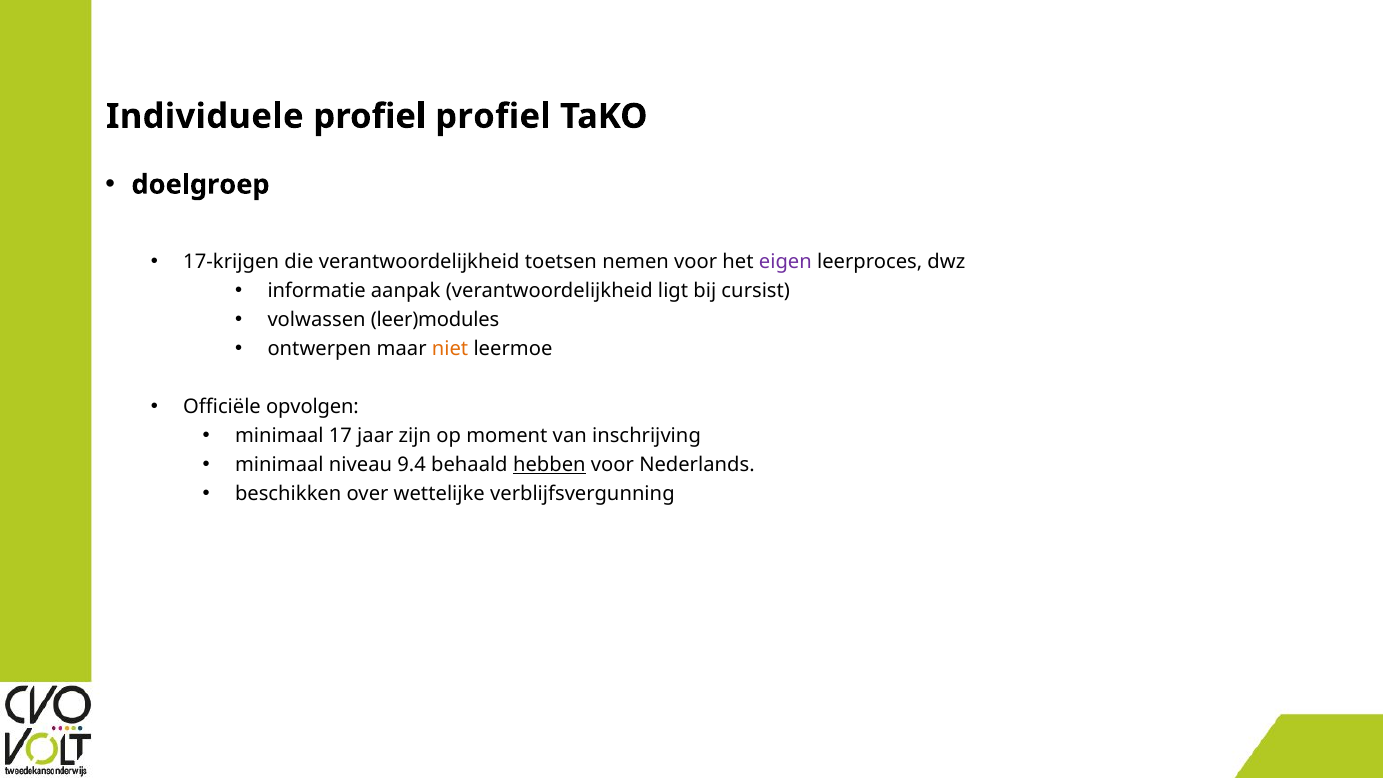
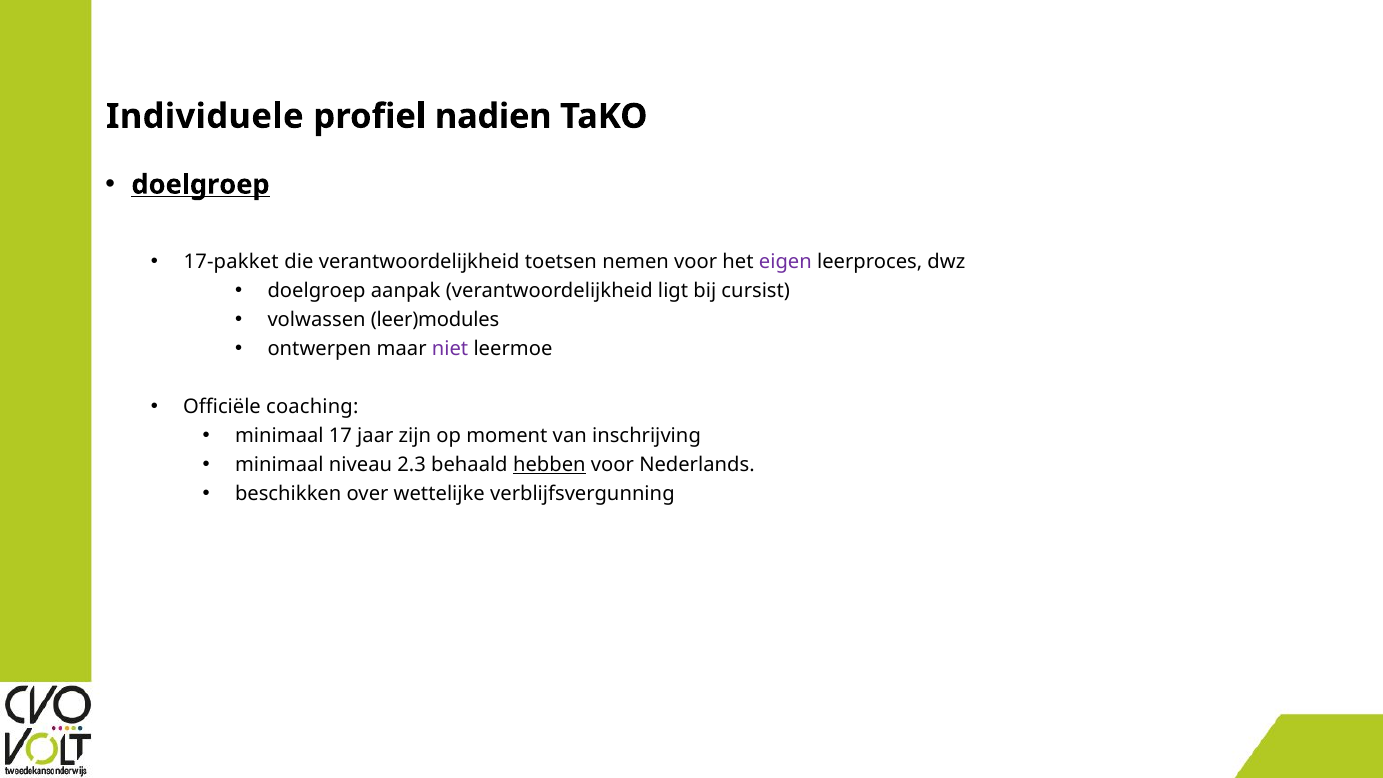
profiel profiel: profiel -> nadien
doelgroep at (201, 185) underline: none -> present
17-krijgen: 17-krijgen -> 17-pakket
informatie at (317, 291): informatie -> doelgroep
niet colour: orange -> purple
opvolgen: opvolgen -> coaching
9.4: 9.4 -> 2.3
